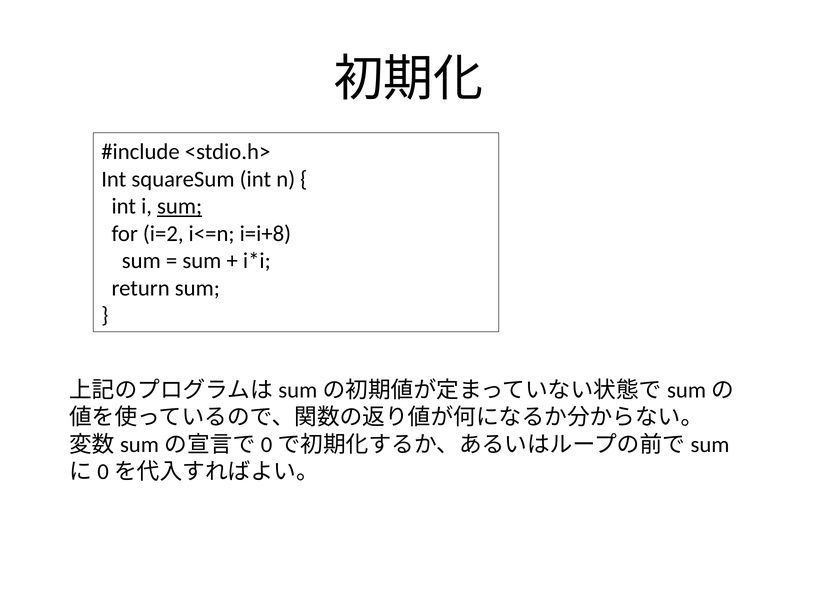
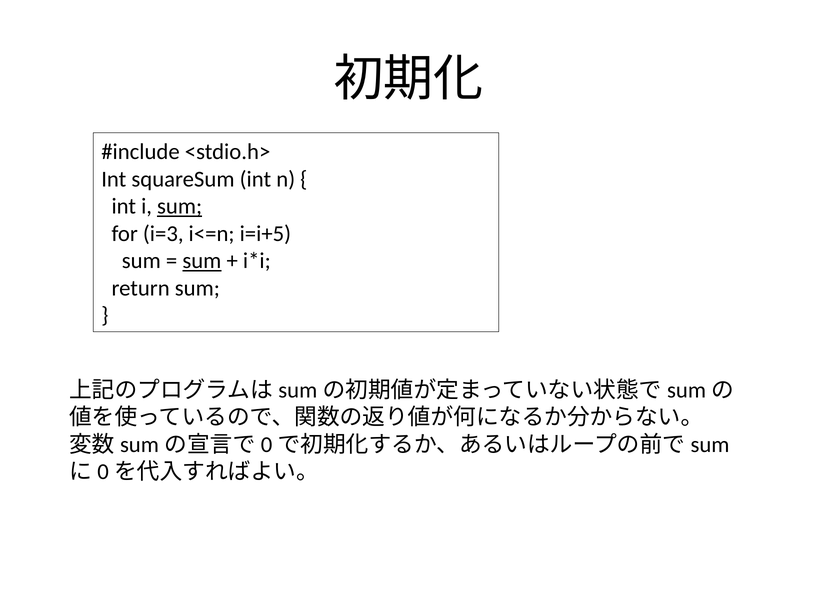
i=2: i=2 -> i=3
i=i+8: i=i+8 -> i=i+5
sum at (202, 261) underline: none -> present
